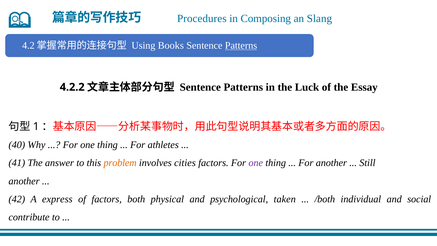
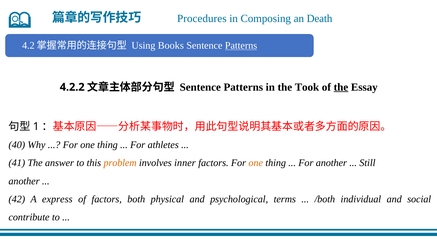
Slang: Slang -> Death
Luck: Luck -> Took
the at (341, 87) underline: none -> present
cities: cities -> inner
one at (256, 163) colour: purple -> orange
taken: taken -> terms
